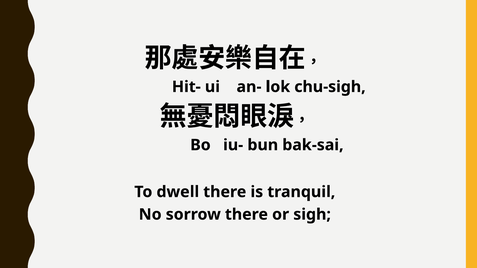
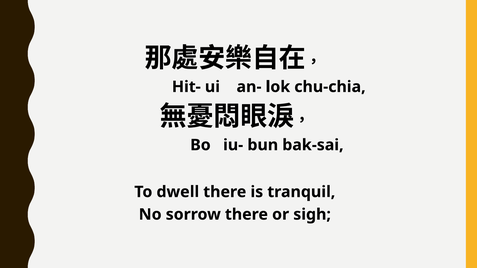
chu-sigh: chu-sigh -> chu-chia
